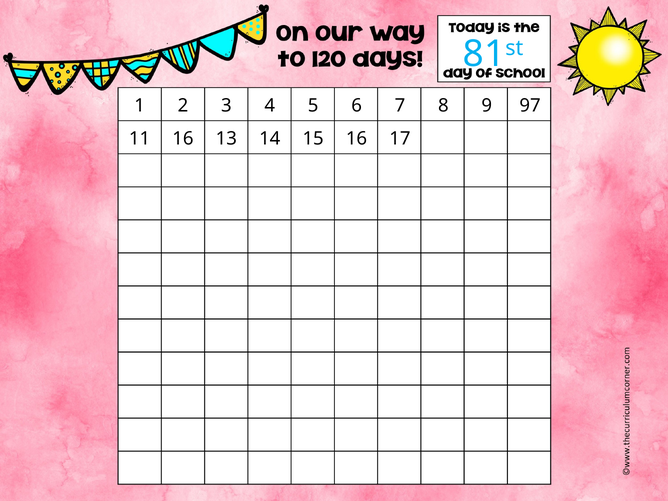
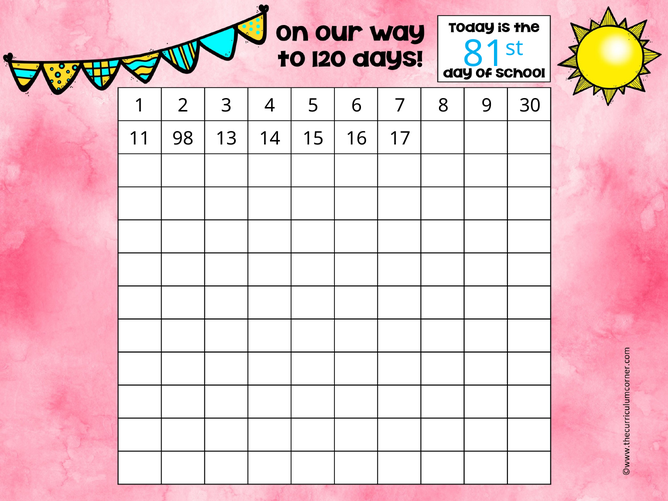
97: 97 -> 30
11 16: 16 -> 98
